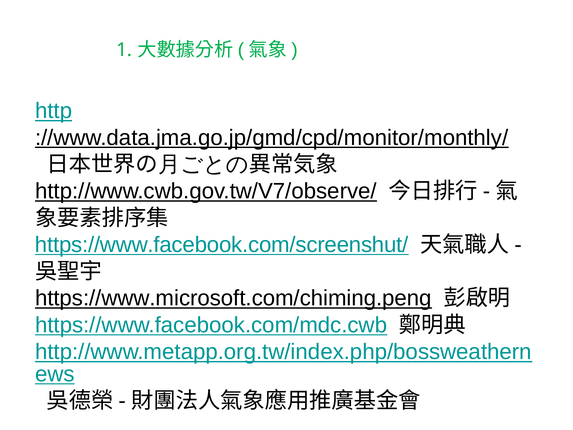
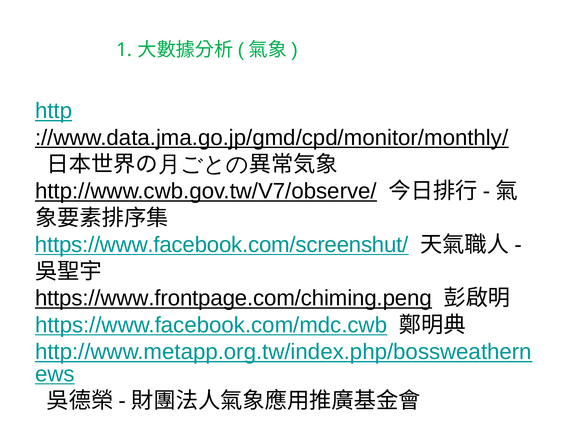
https://www.microsoft.com/chiming.peng: https://www.microsoft.com/chiming.peng -> https://www.frontpage.com/chiming.peng
